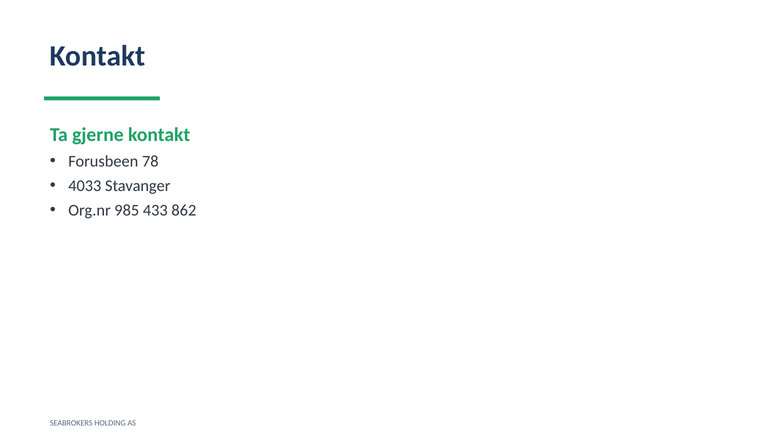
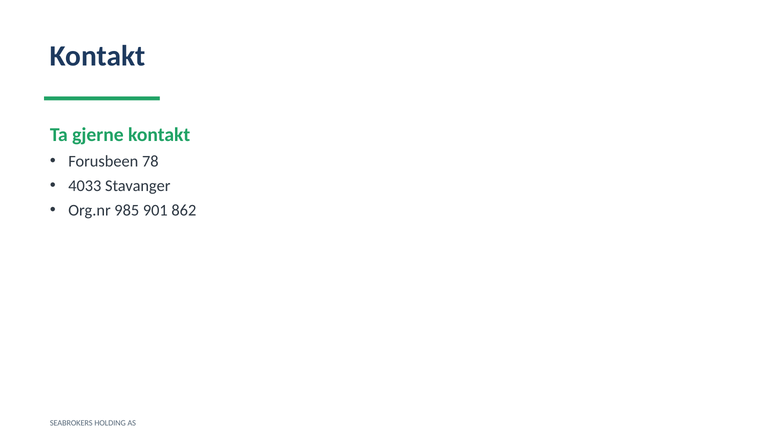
433: 433 -> 901
